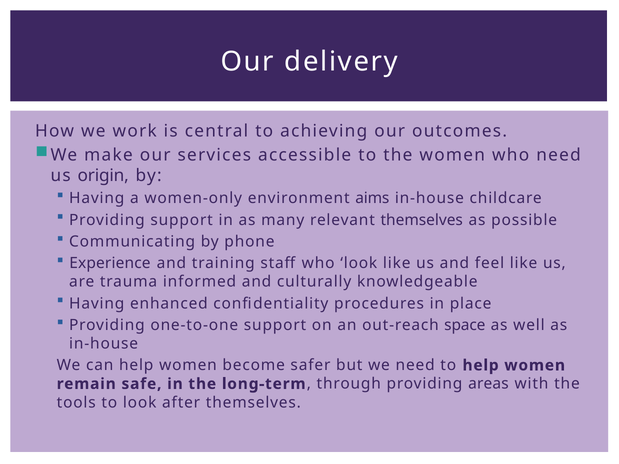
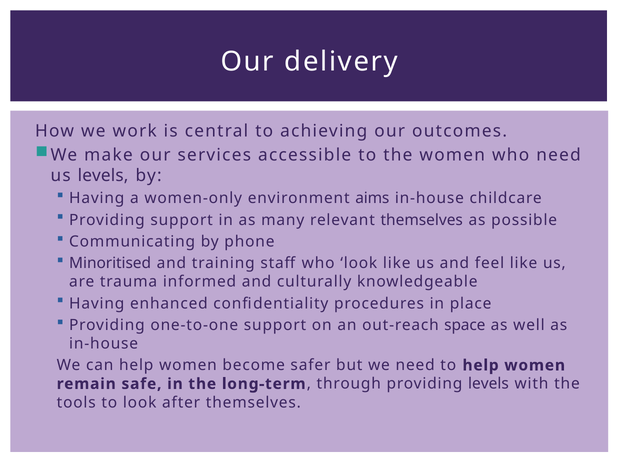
us origin: origin -> levels
Experience: Experience -> Minoritised
providing areas: areas -> levels
